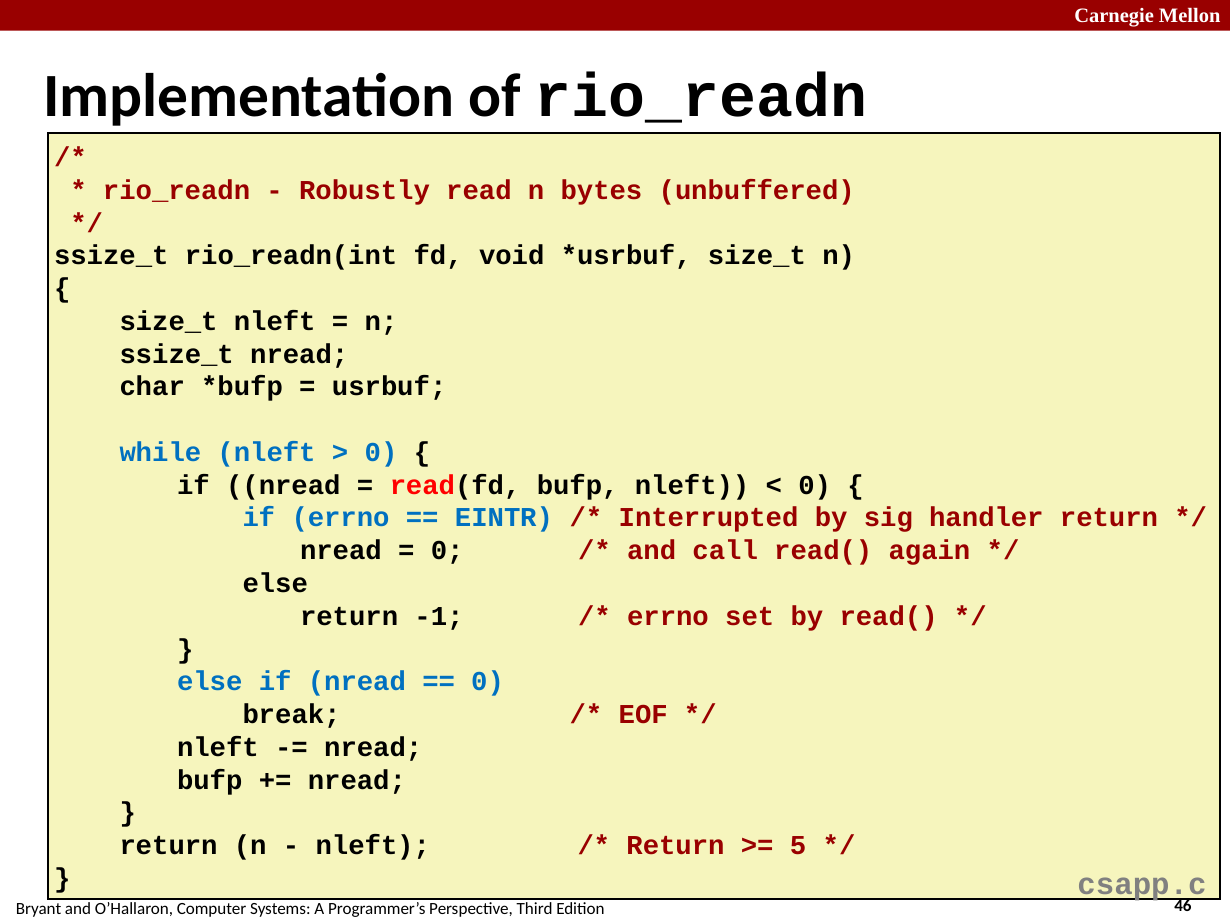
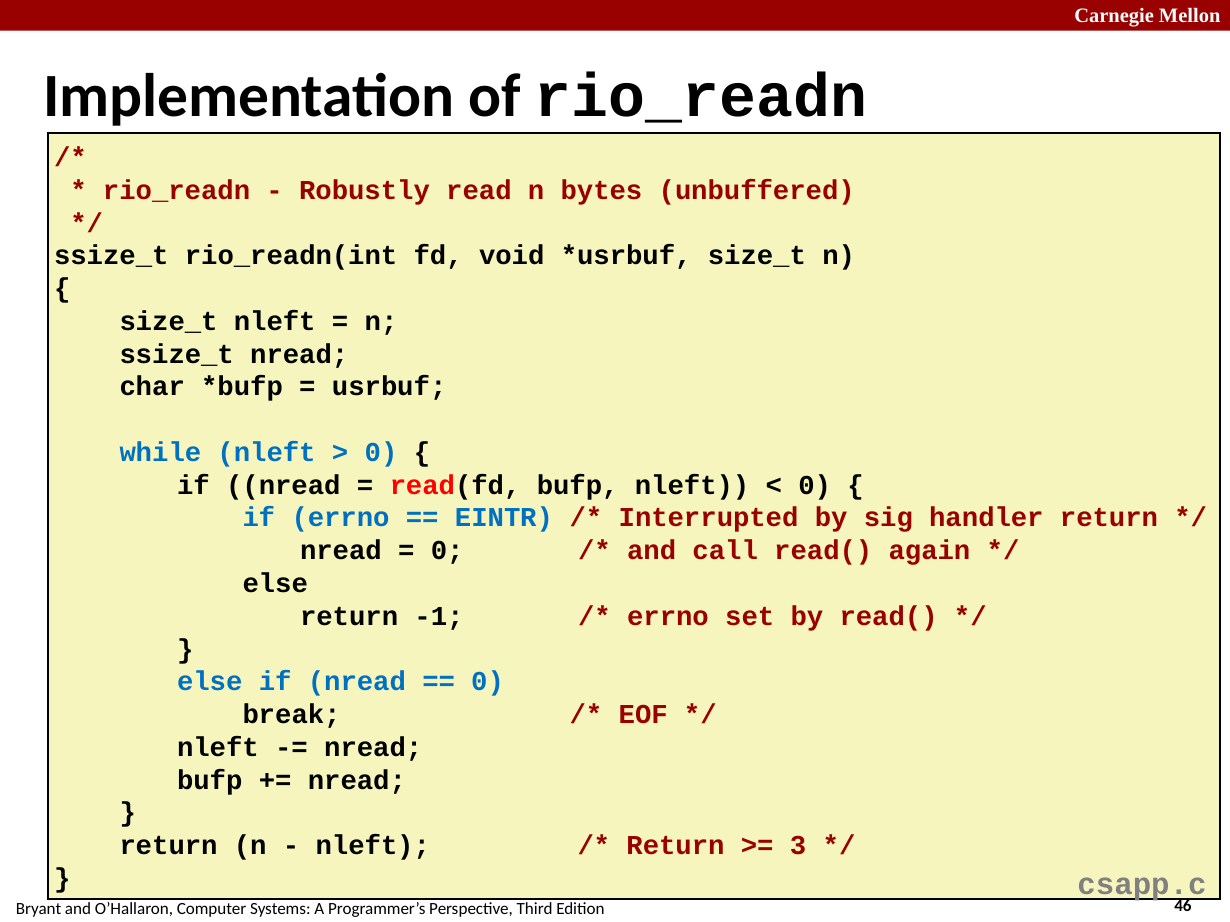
5: 5 -> 3
